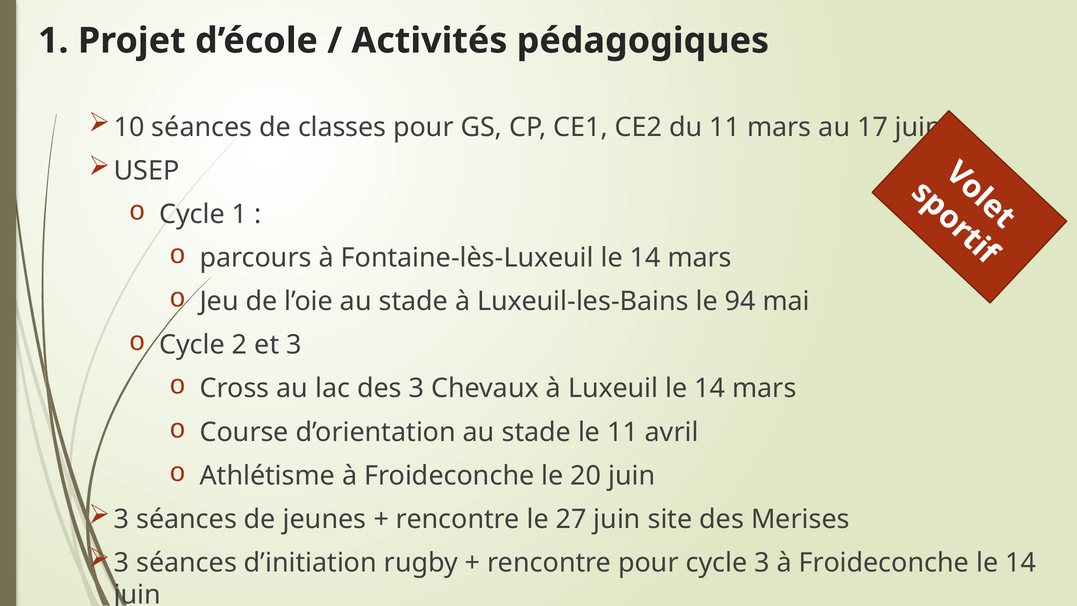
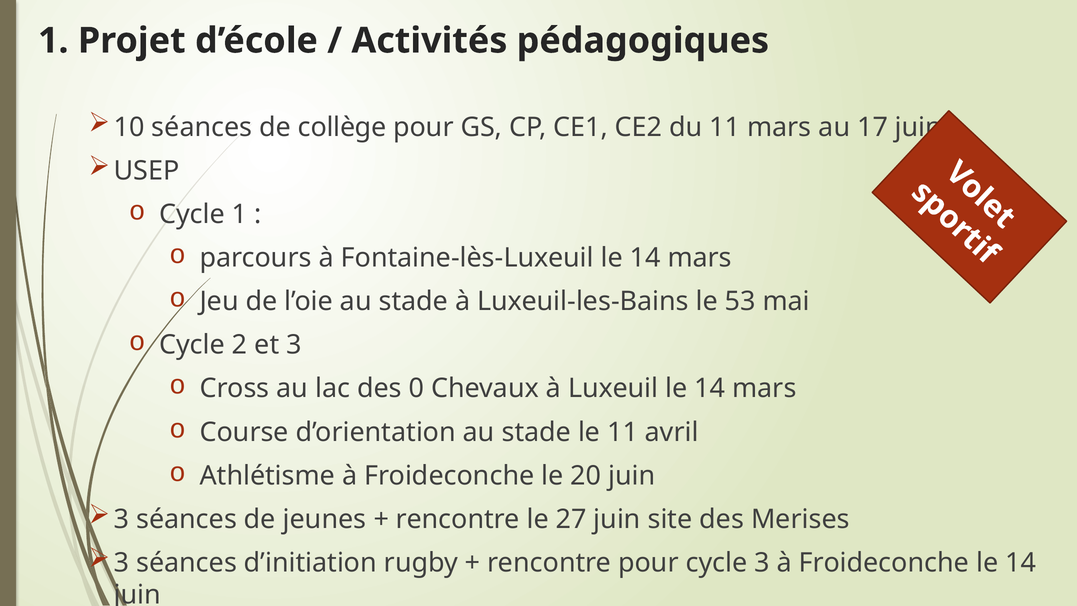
classes: classes -> collège
94: 94 -> 53
des 3: 3 -> 0
